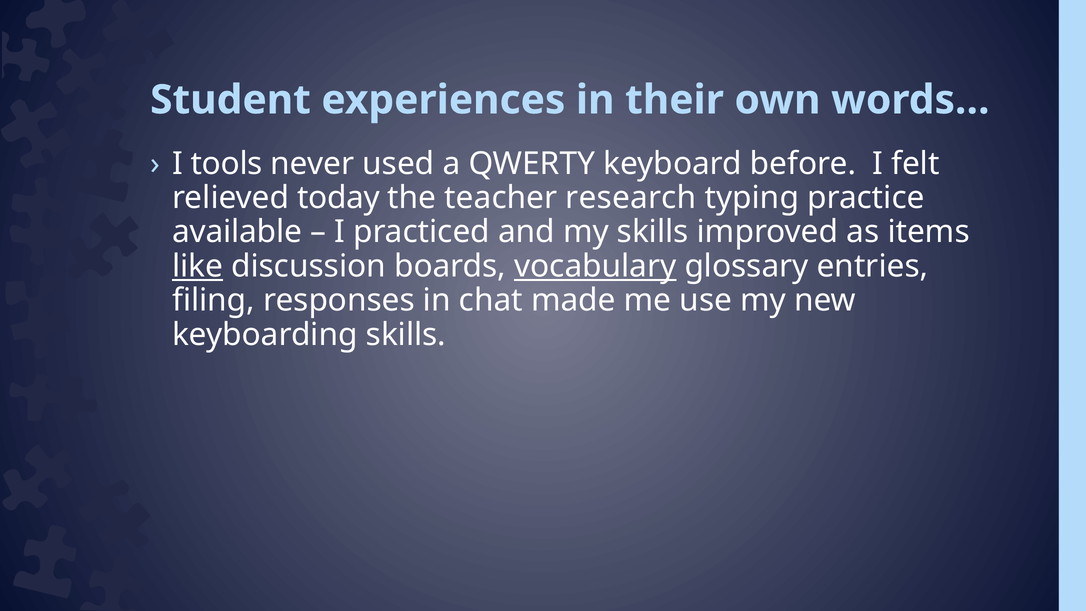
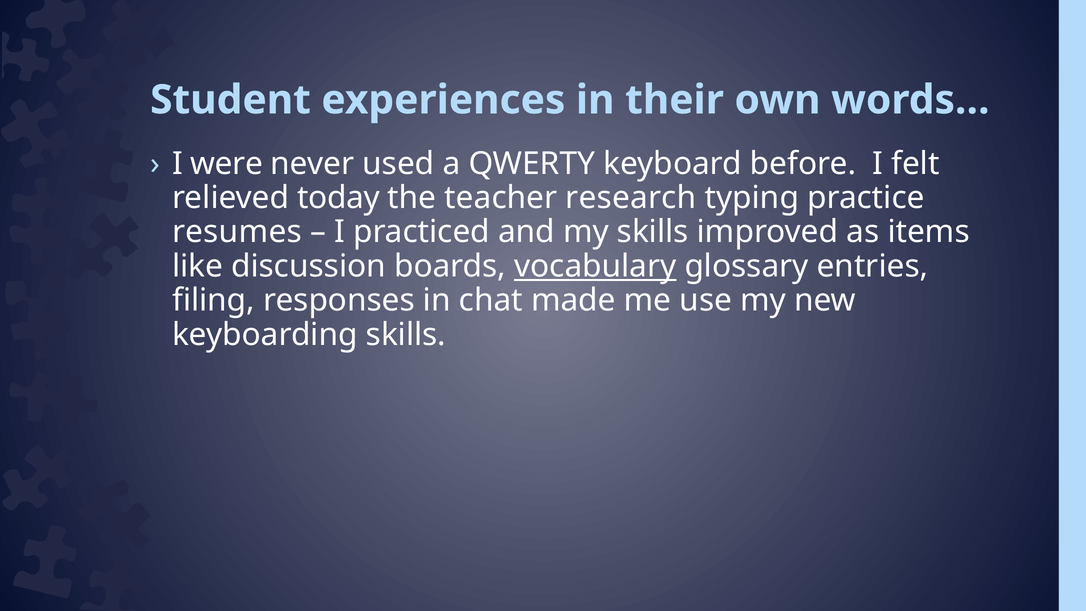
tools: tools -> were
available: available -> resumes
like underline: present -> none
